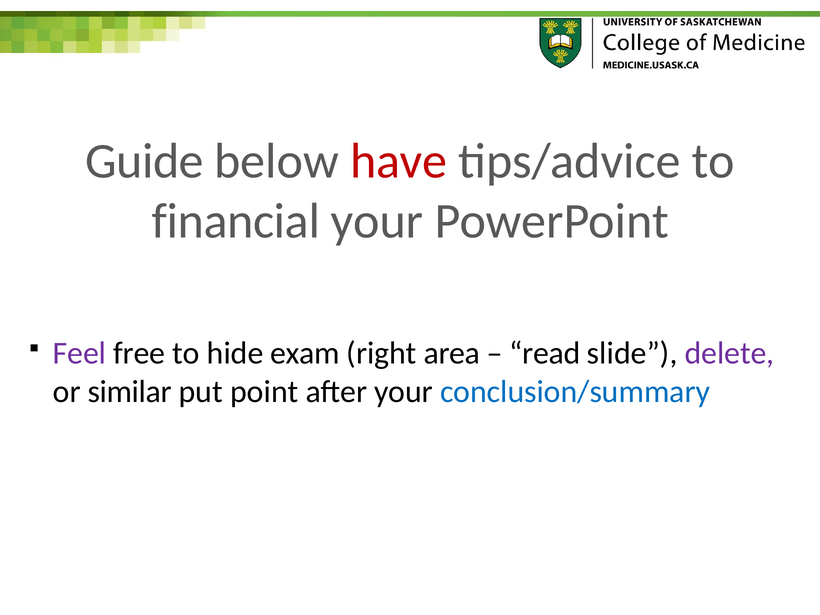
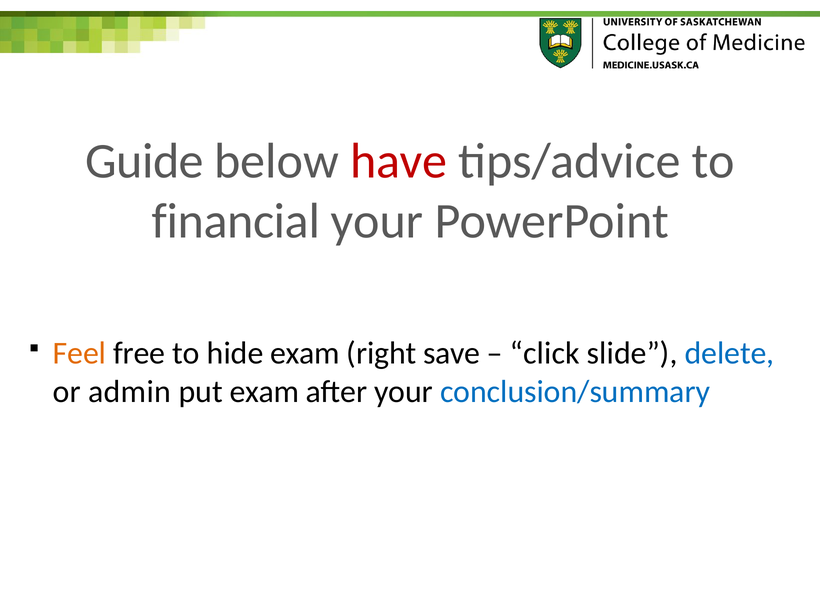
Feel colour: purple -> orange
area: area -> save
read: read -> click
delete colour: purple -> blue
similar: similar -> admin
put point: point -> exam
